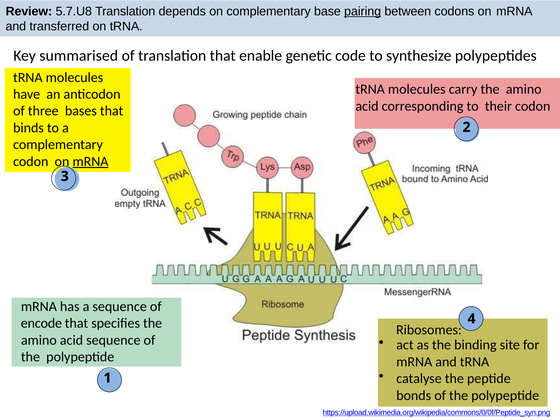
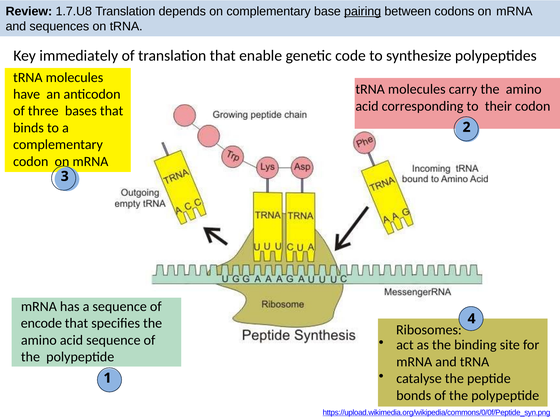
5.7.U8: 5.7.U8 -> 1.7.U8
transferred: transferred -> sequences
summarised: summarised -> immediately
mRNA at (90, 161) underline: present -> none
